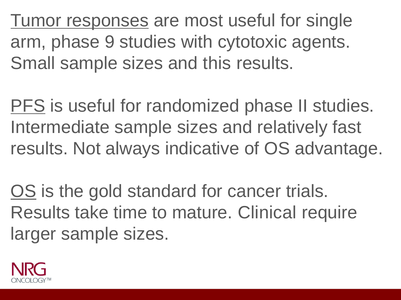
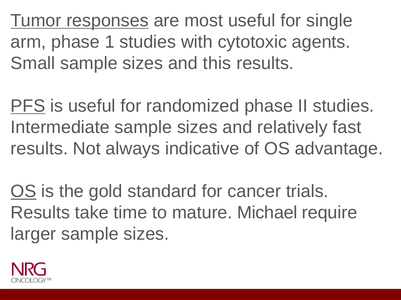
9: 9 -> 1
Clinical: Clinical -> Michael
